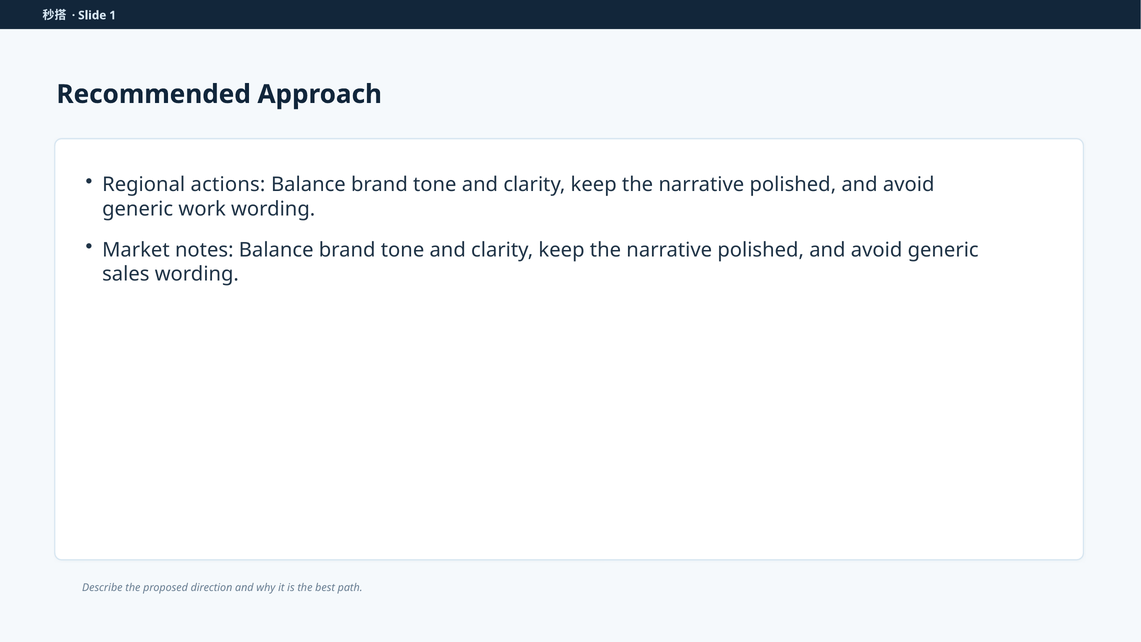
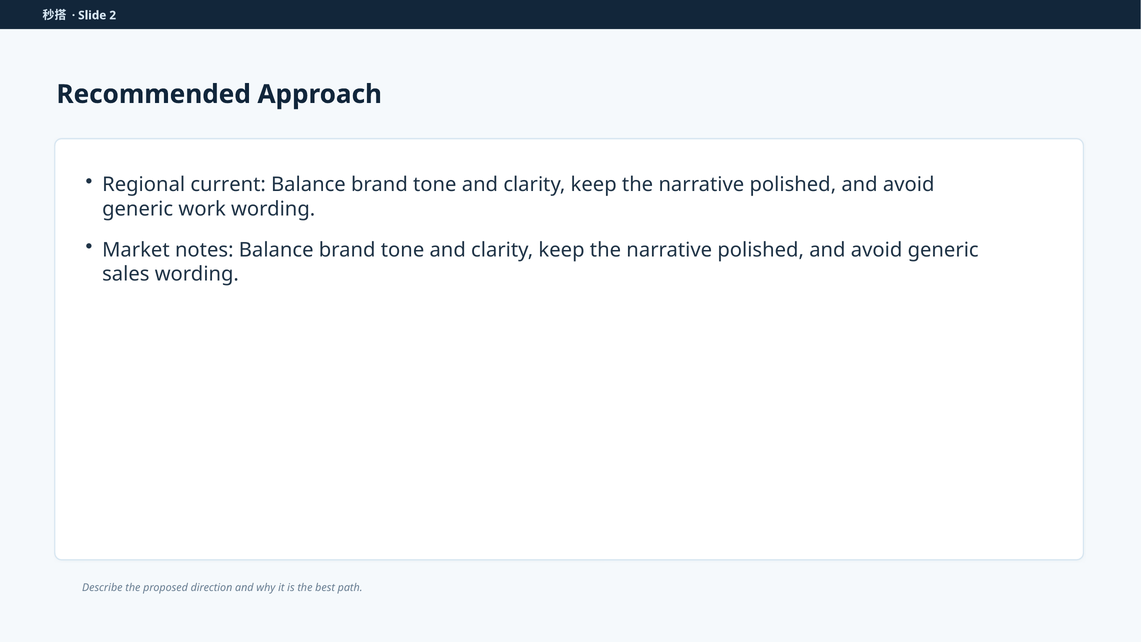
1: 1 -> 2
actions: actions -> current
